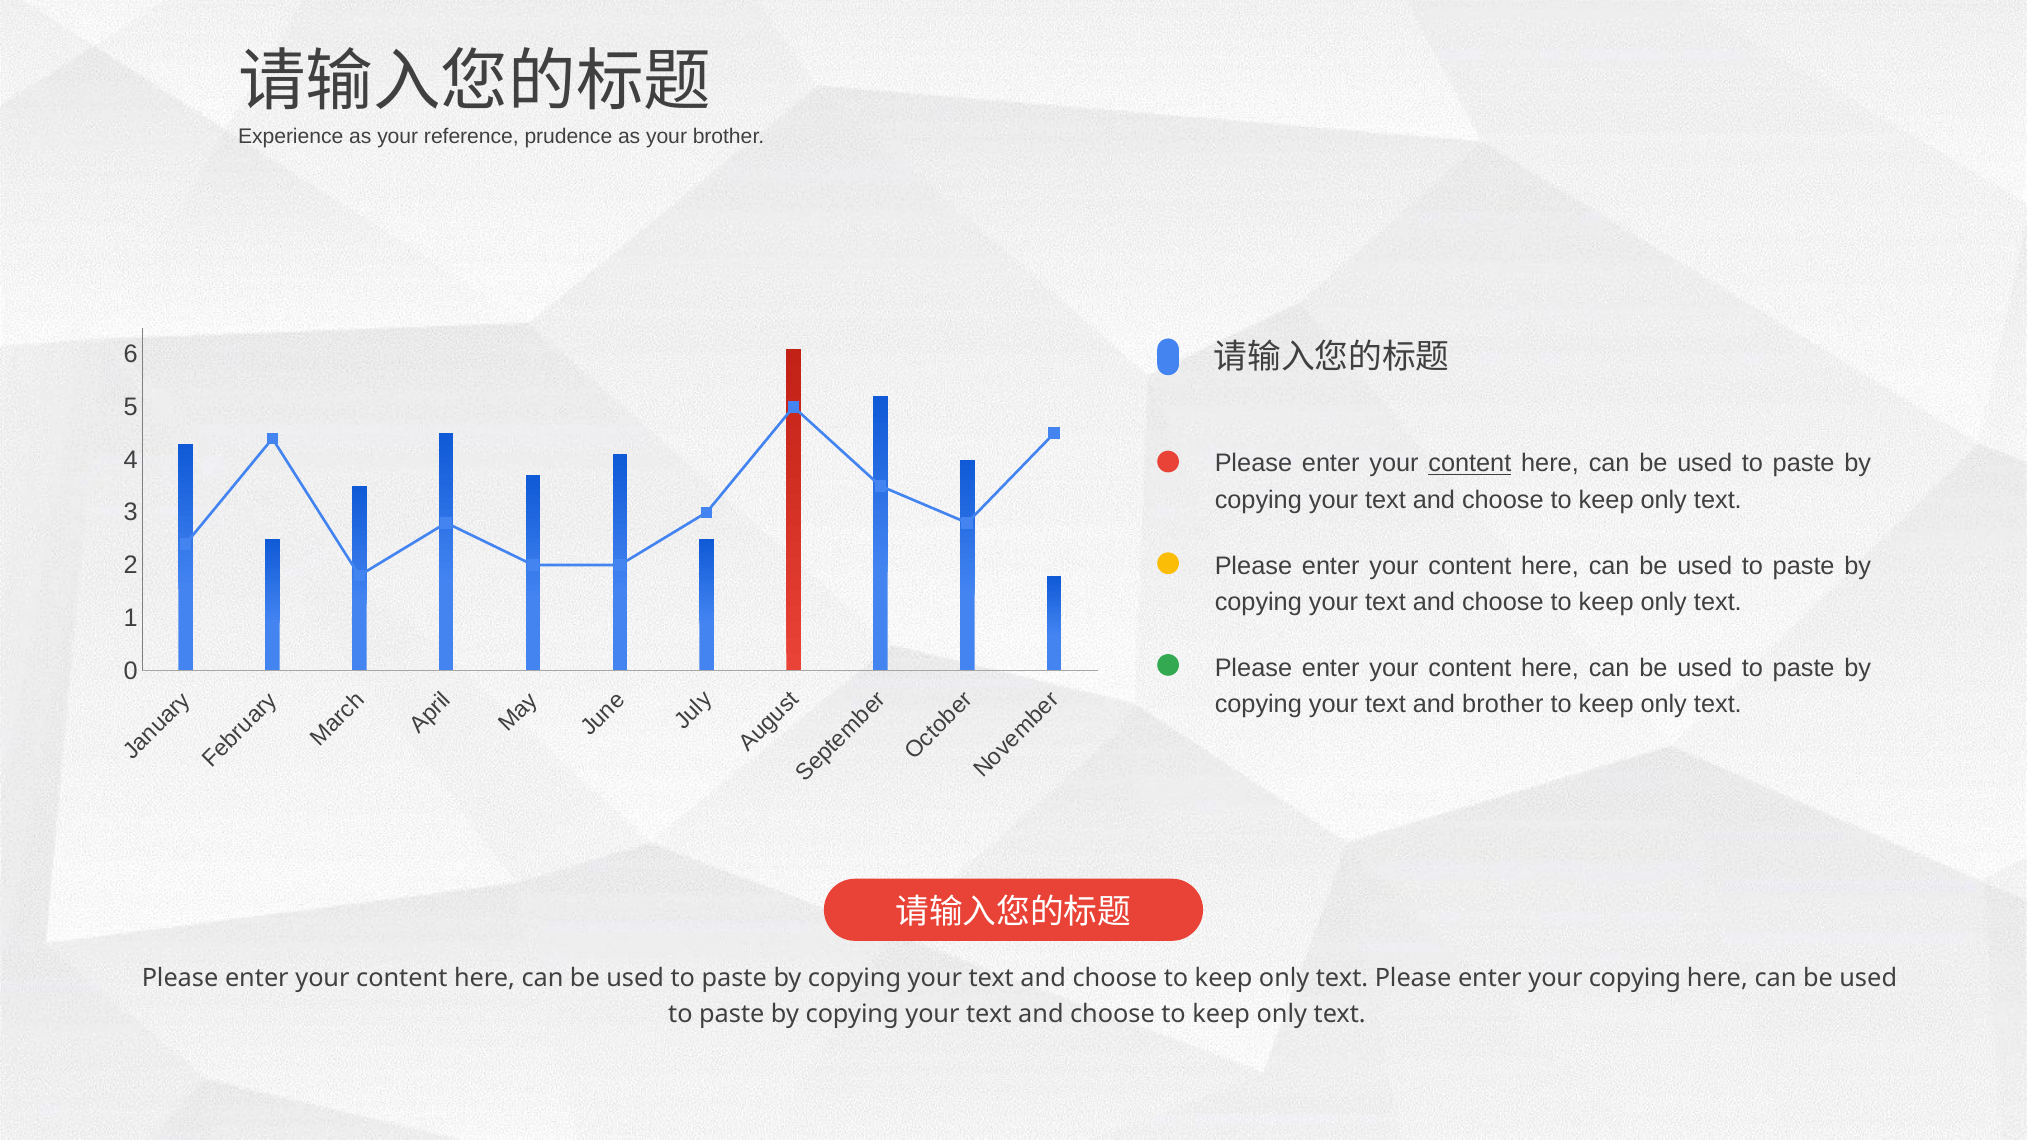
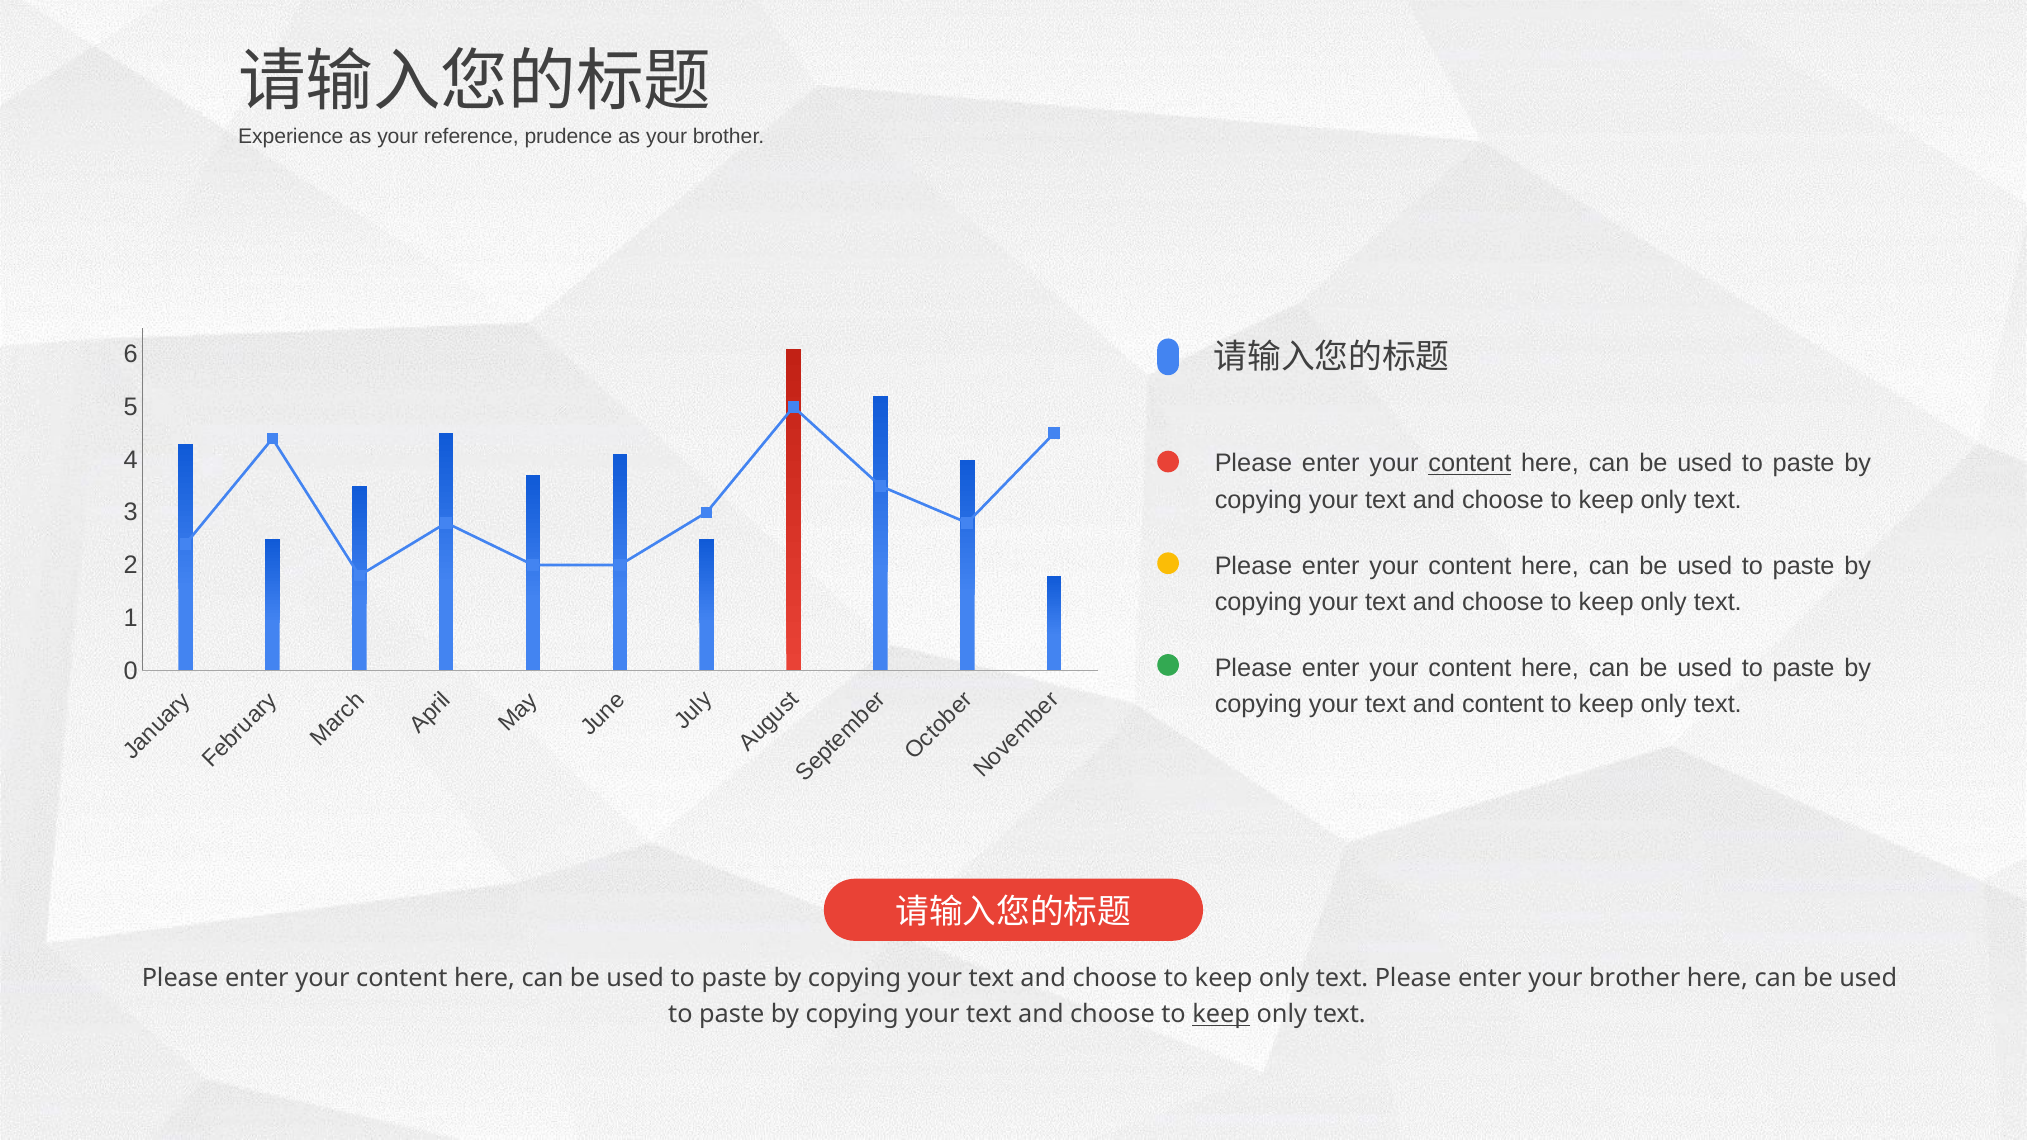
and brother: brother -> content
enter your copying: copying -> brother
keep at (1221, 1015) underline: none -> present
